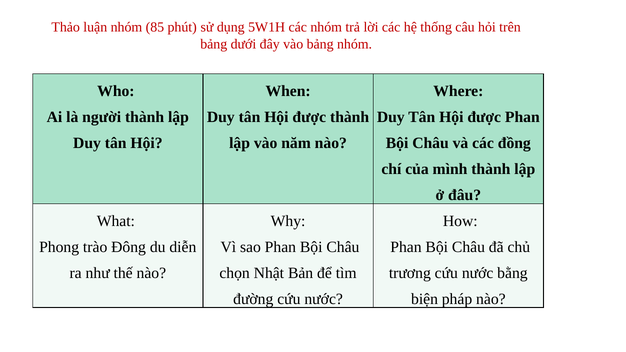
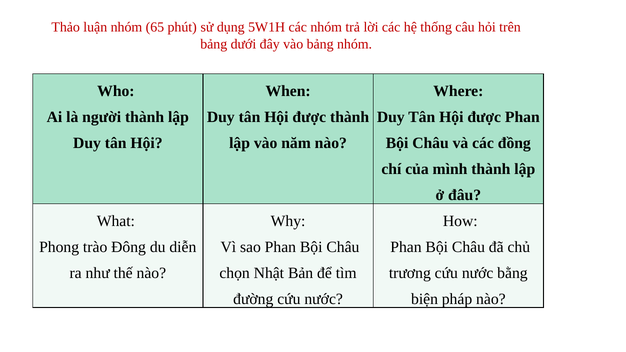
85: 85 -> 65
